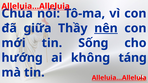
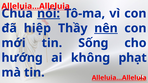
nói underline: none -> present
giữa: giữa -> hiệp
táng: táng -> phạt
